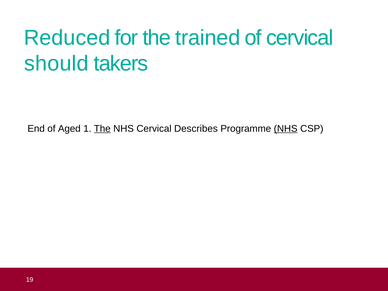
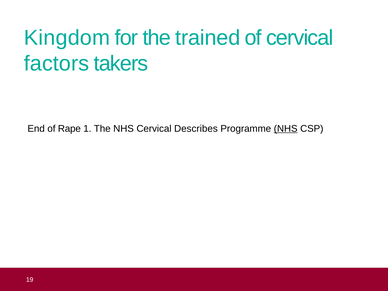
Reduced: Reduced -> Kingdom
should: should -> factors
Aged: Aged -> Rape
The at (102, 129) underline: present -> none
